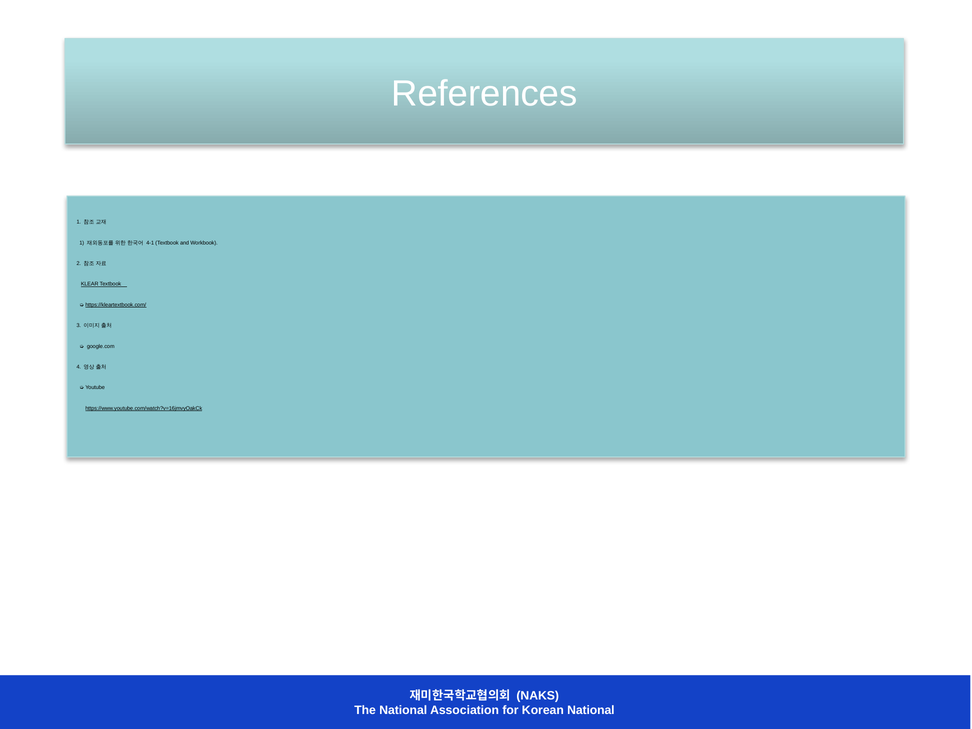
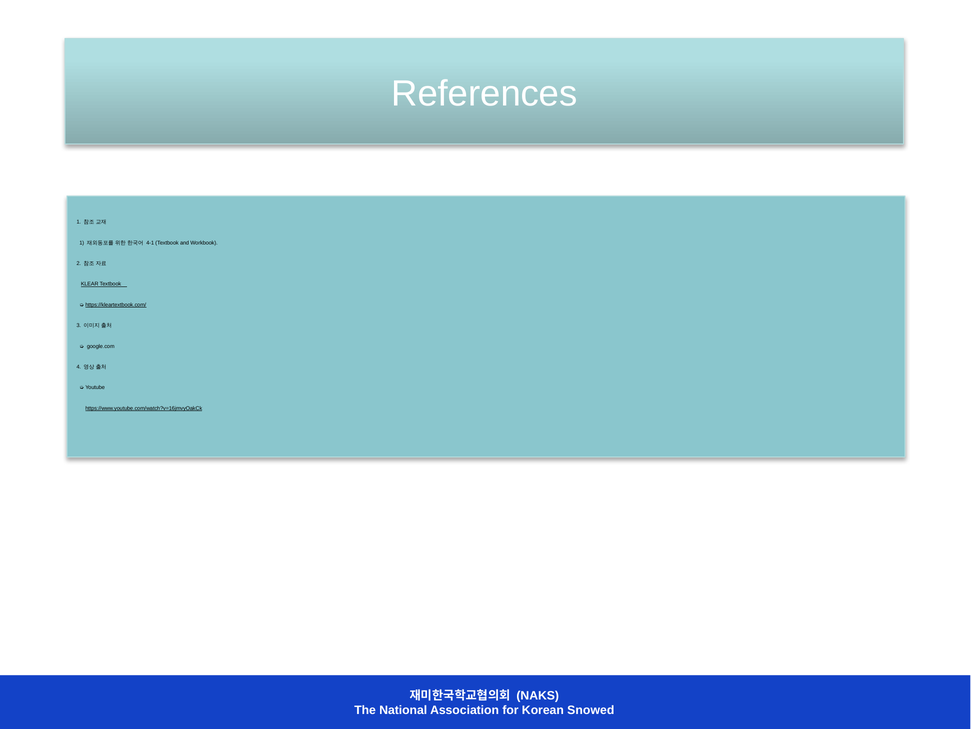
Korean National: National -> Snowed
